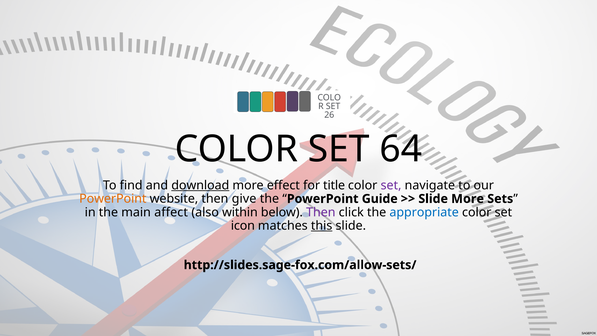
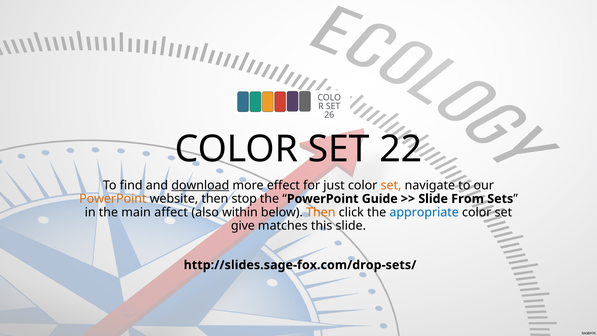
64: 64 -> 22
title: title -> just
set at (391, 185) colour: purple -> orange
give: give -> stop
Slide More: More -> From
Then at (321, 212) colour: purple -> orange
icon: icon -> give
this underline: present -> none
http://slides.sage-fox.com/allow-sets/: http://slides.sage-fox.com/allow-sets/ -> http://slides.sage-fox.com/drop-sets/
